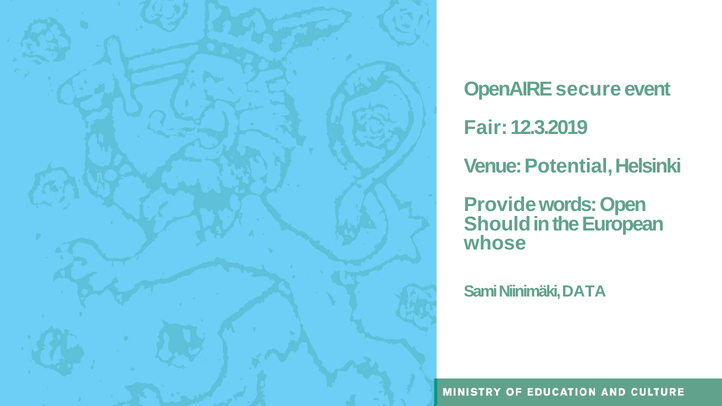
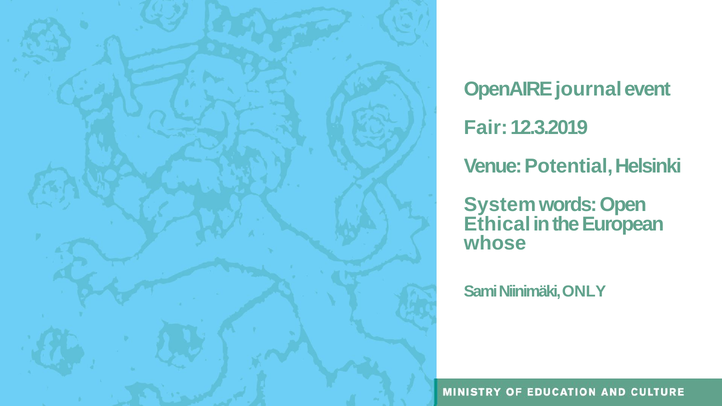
secure: secure -> journal
Provide: Provide -> System
Should: Should -> Ethical
DATA: DATA -> ONLY
